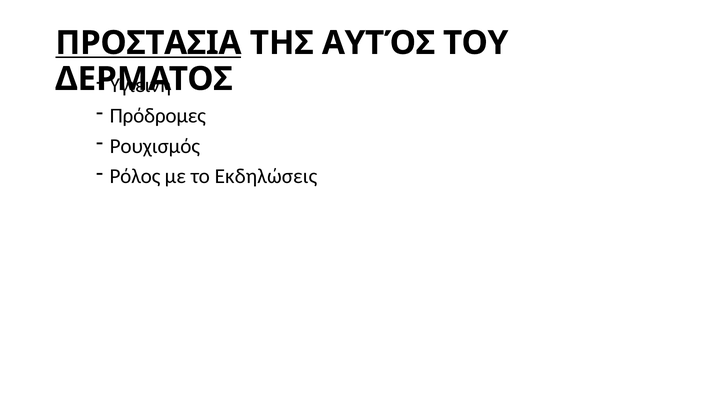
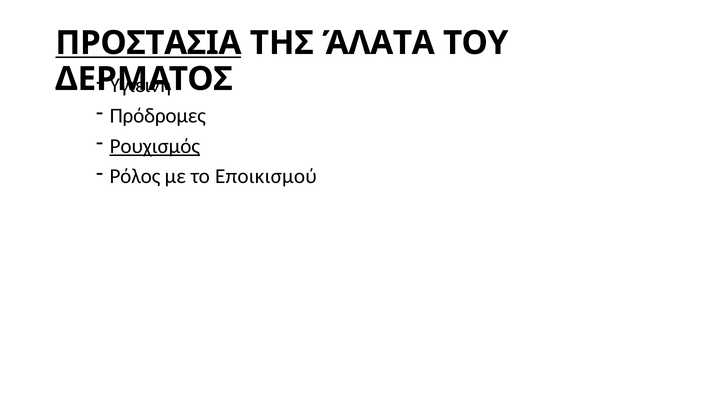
ΑΥΤΌΣ: ΑΥΤΌΣ -> ΆΛΑΤΑ
Ρουχισμός underline: none -> present
Εκδηλώσεις: Εκδηλώσεις -> Εποικισμού
